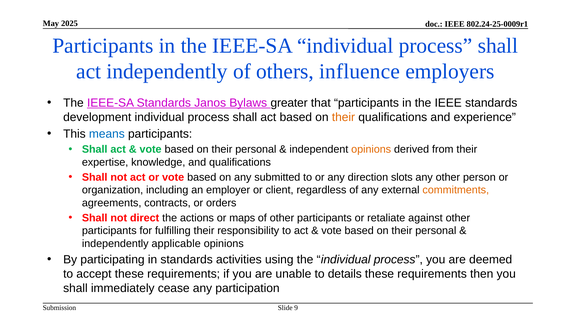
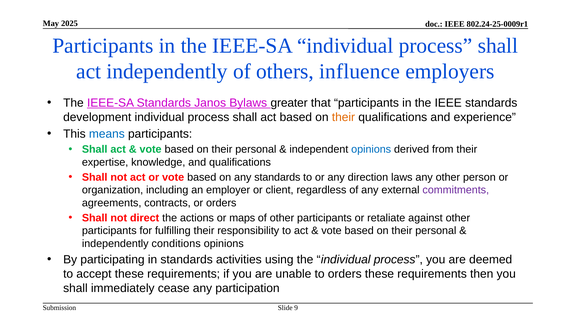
opinions at (371, 149) colour: orange -> blue
any submitted: submitted -> standards
slots: slots -> laws
commitments colour: orange -> purple
applicable: applicable -> conditions
to details: details -> orders
